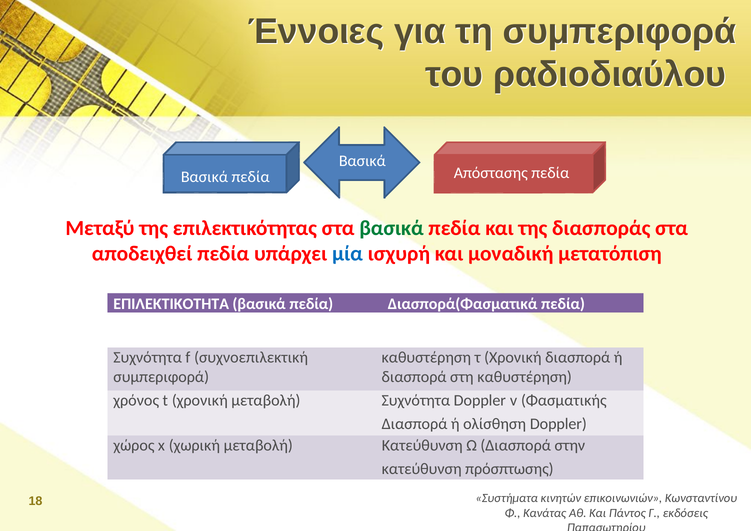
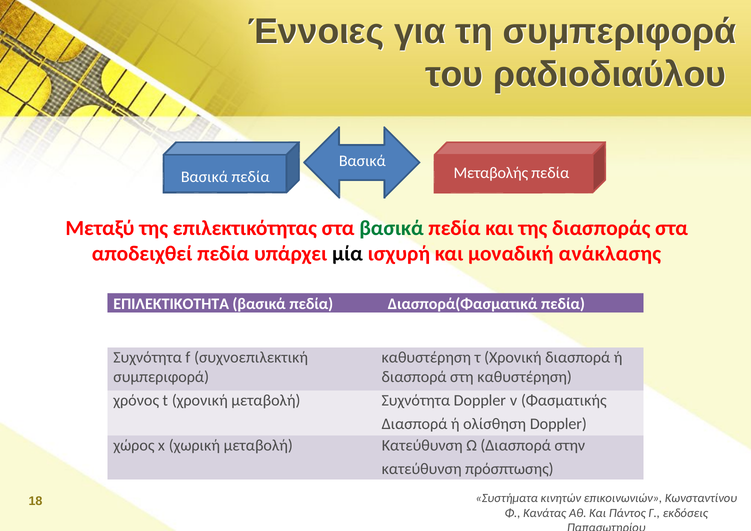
Απόστασης: Απόστασης -> Μεταβολής
μία colour: blue -> black
μετατόπιση: μετατόπιση -> ανάκλασης
